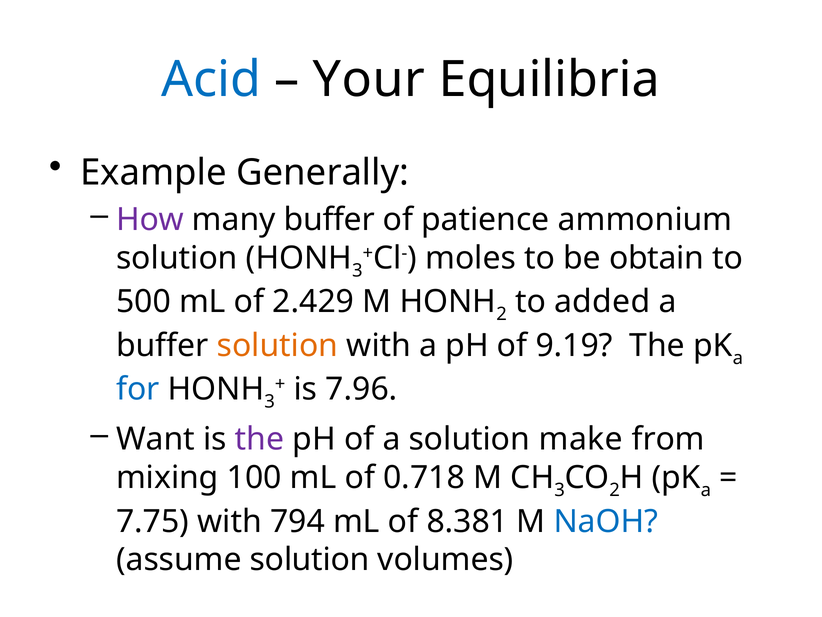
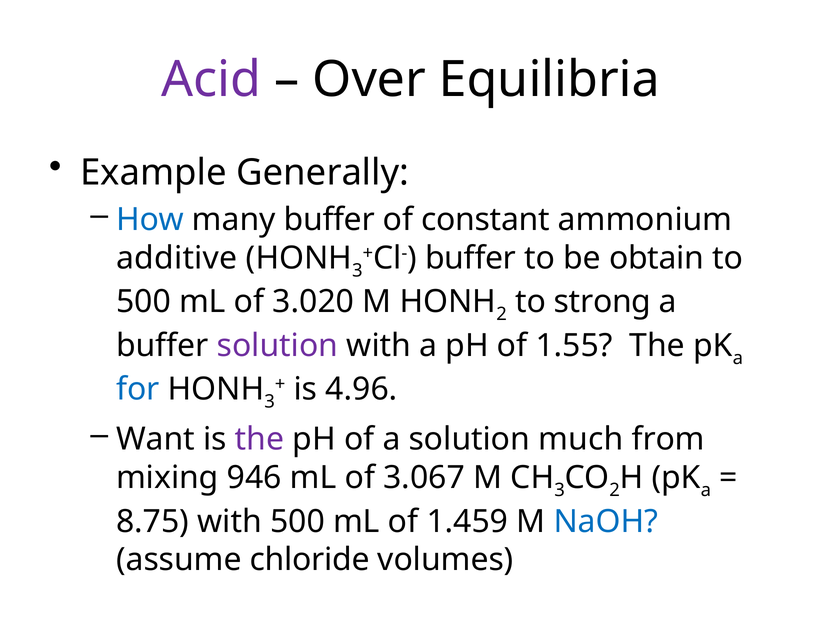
Acid colour: blue -> purple
Your: Your -> Over
How colour: purple -> blue
patience: patience -> constant
solution at (177, 258): solution -> additive
moles at (471, 258): moles -> buffer
2.429: 2.429 -> 3.020
added: added -> strong
solution at (277, 345) colour: orange -> purple
9.19: 9.19 -> 1.55
7.96: 7.96 -> 4.96
make: make -> much
100: 100 -> 946
0.718: 0.718 -> 3.067
7.75: 7.75 -> 8.75
with 794: 794 -> 500
8.381: 8.381 -> 1.459
assume solution: solution -> chloride
